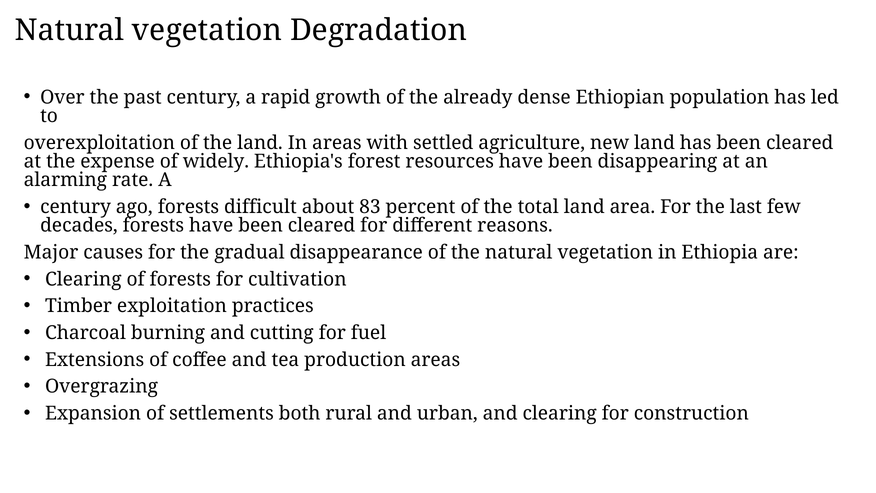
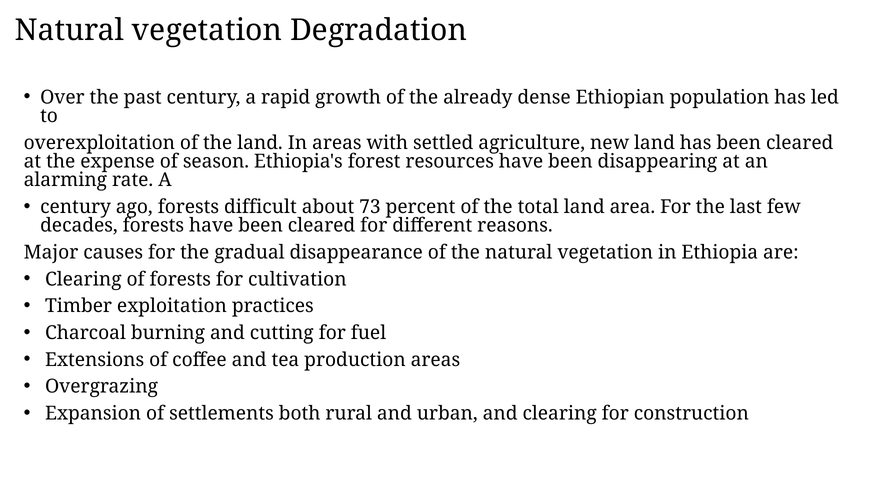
widely: widely -> season
83: 83 -> 73
